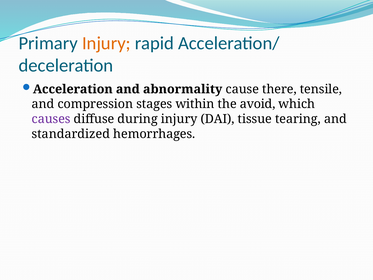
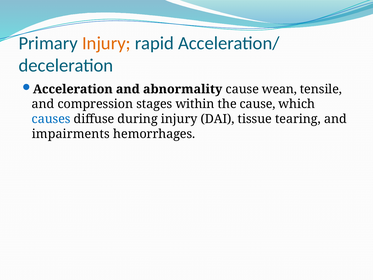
there: there -> wean
the avoid: avoid -> cause
causes colour: purple -> blue
standardized: standardized -> impairments
